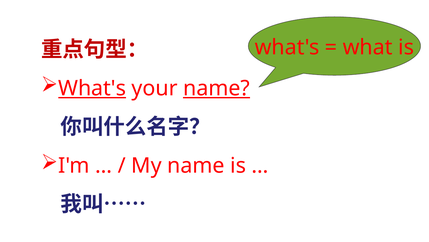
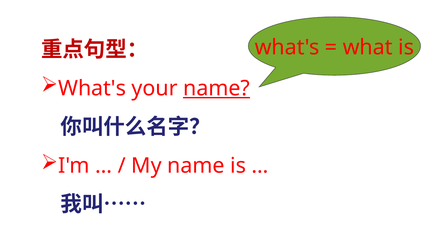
What's at (92, 88) underline: present -> none
